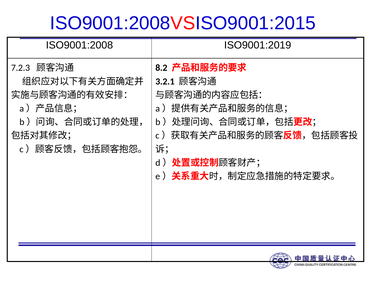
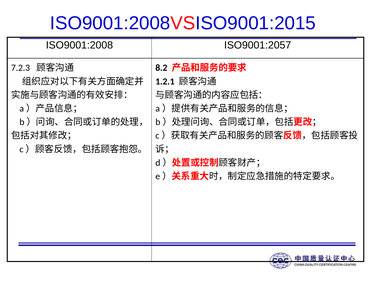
ISO9001:2019: ISO9001:2019 -> ISO9001:2057
3.2.1: 3.2.1 -> 1.2.1
